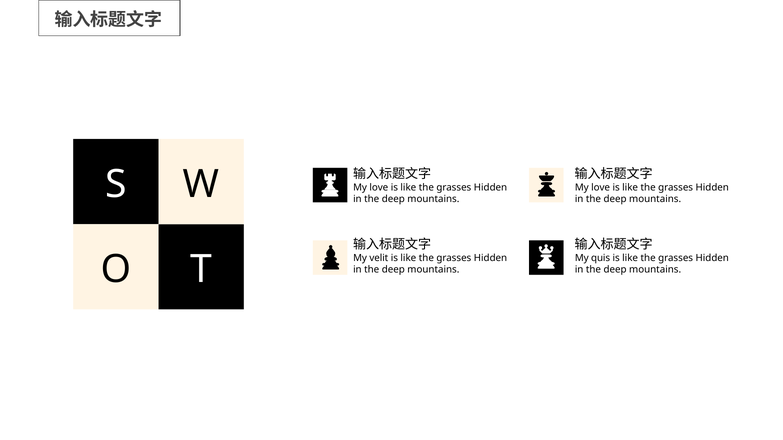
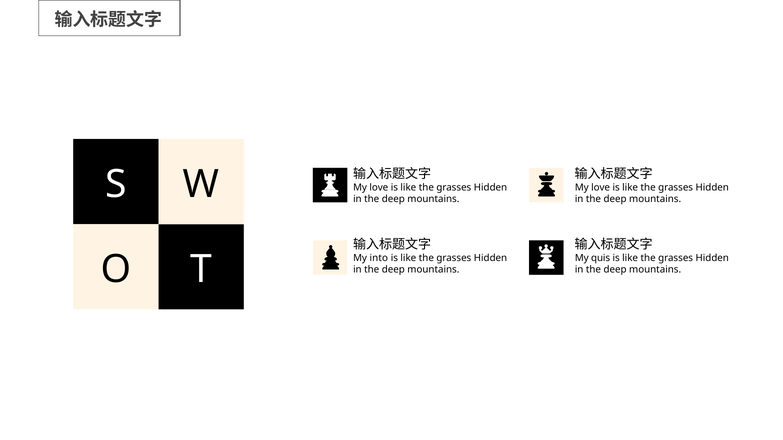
velit: velit -> into
